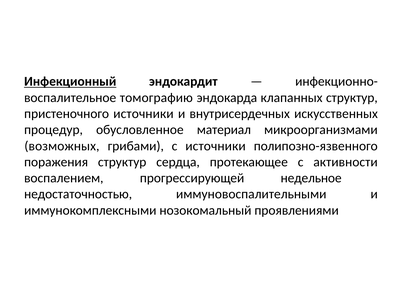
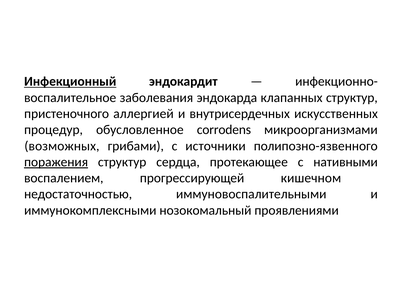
томографию: томографию -> заболевания
пристеночного источники: источники -> аллергией
материал: материал -> corrodens
поражения underline: none -> present
активности: активности -> нативными
недельное: недельное -> кишечном
